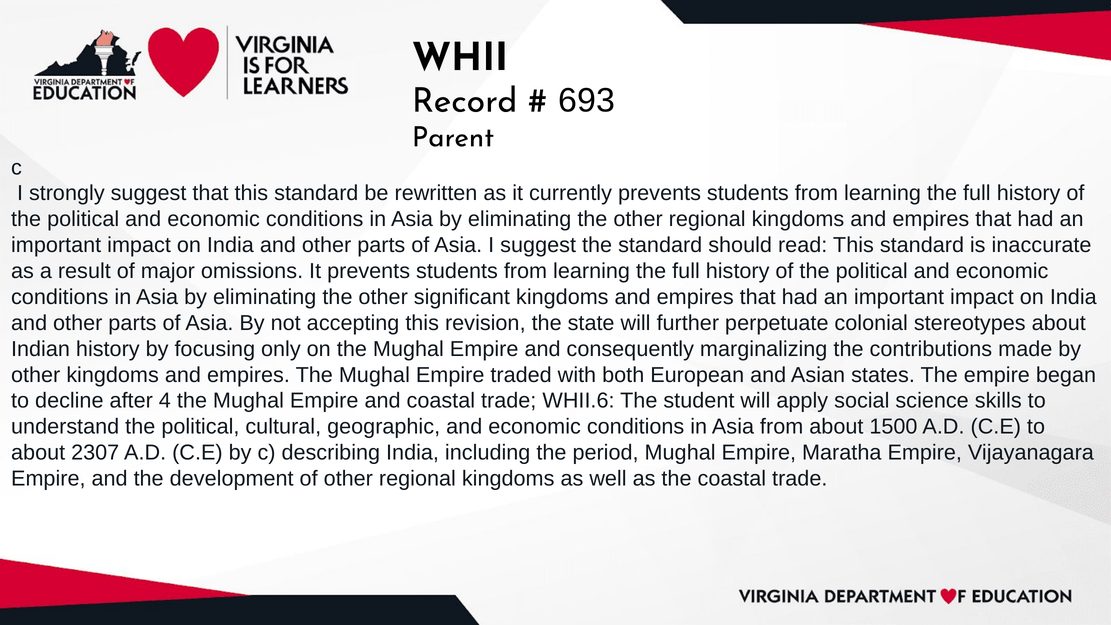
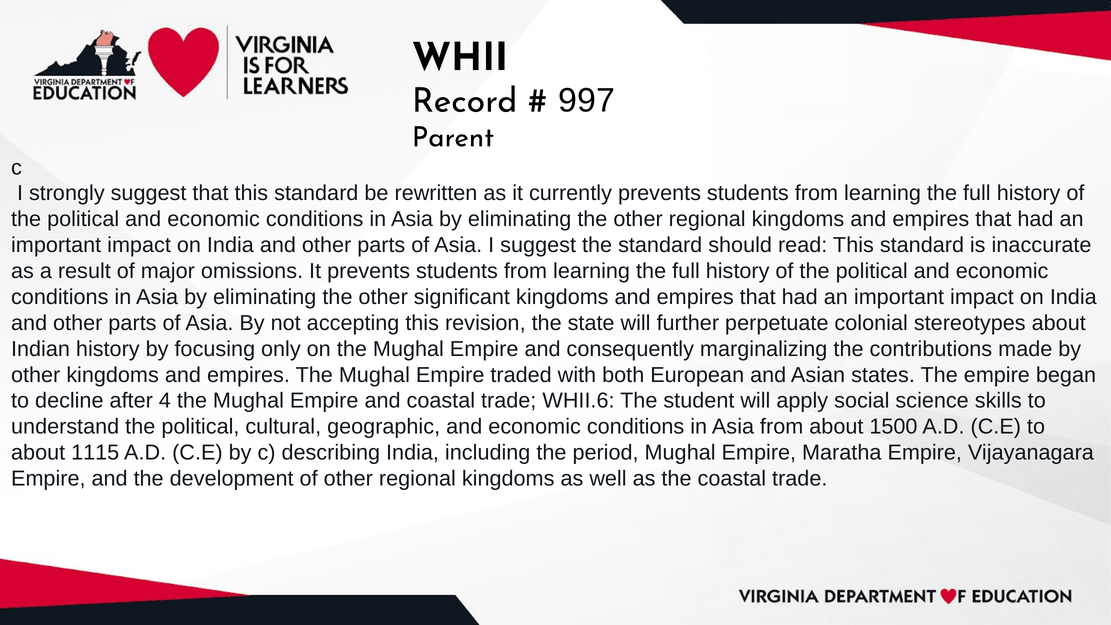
693: 693 -> 997
2307: 2307 -> 1115
